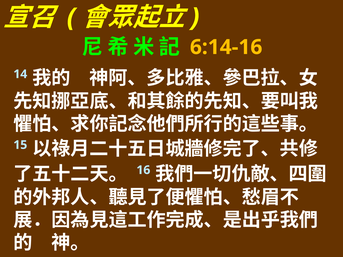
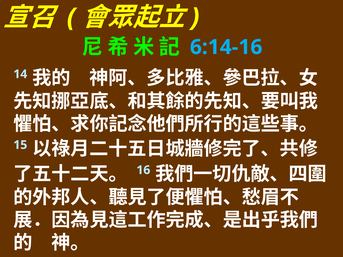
6:14-16 colour: yellow -> light blue
